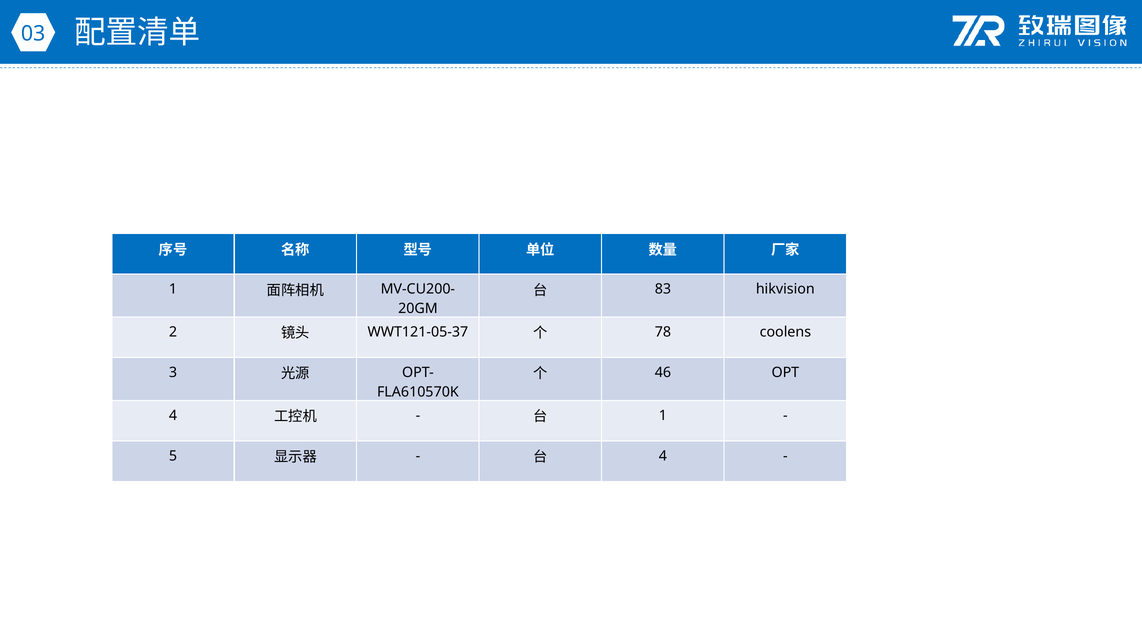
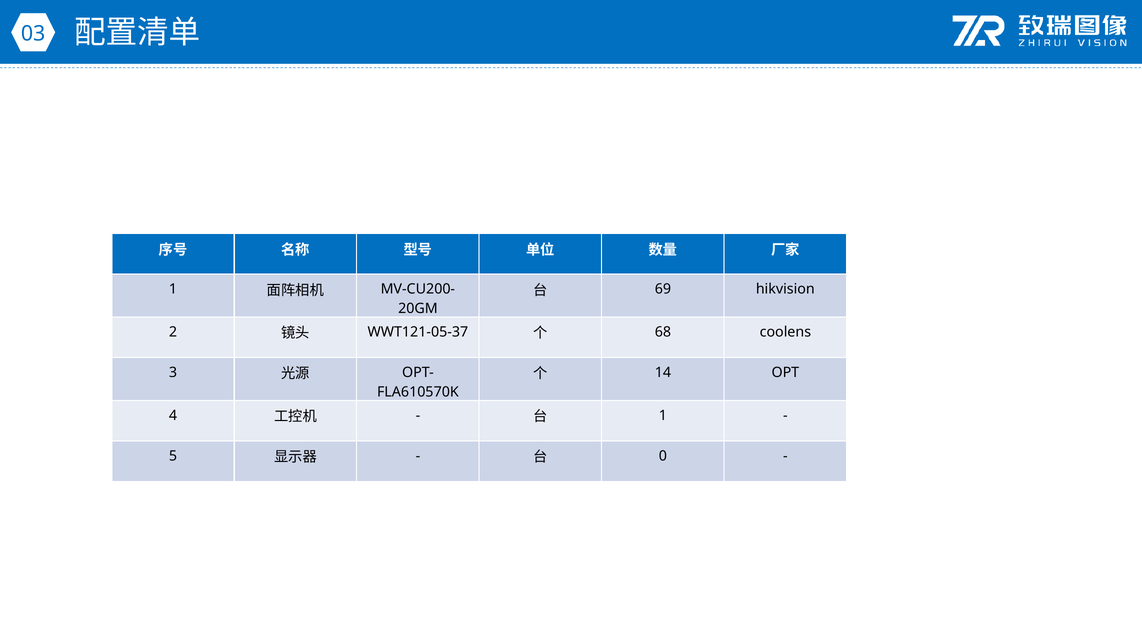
83: 83 -> 69
78: 78 -> 68
46: 46 -> 14
4 at (663, 455): 4 -> 0
